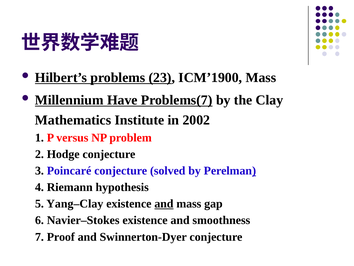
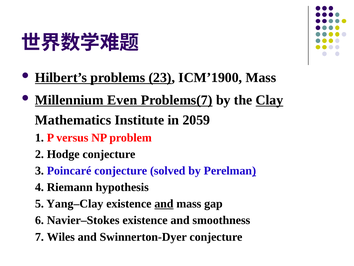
Have: Have -> Even
Clay underline: none -> present
2002: 2002 -> 2059
Proof: Proof -> Wiles
